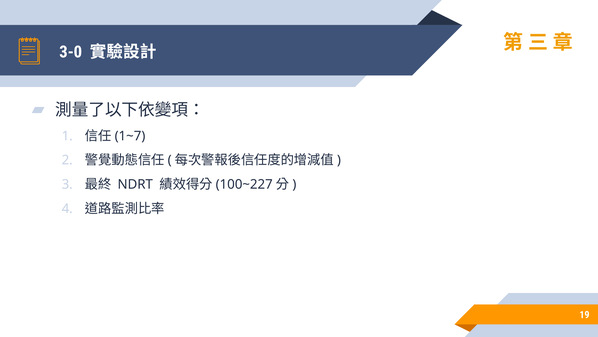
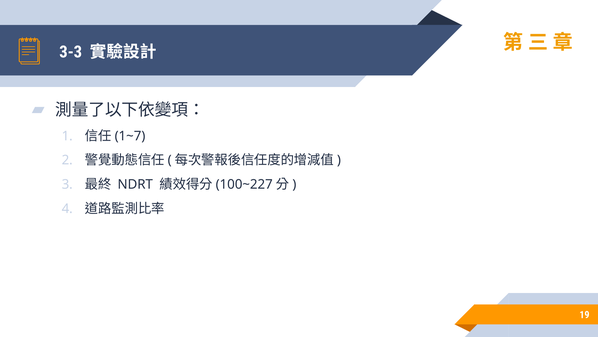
3-0: 3-0 -> 3-3
